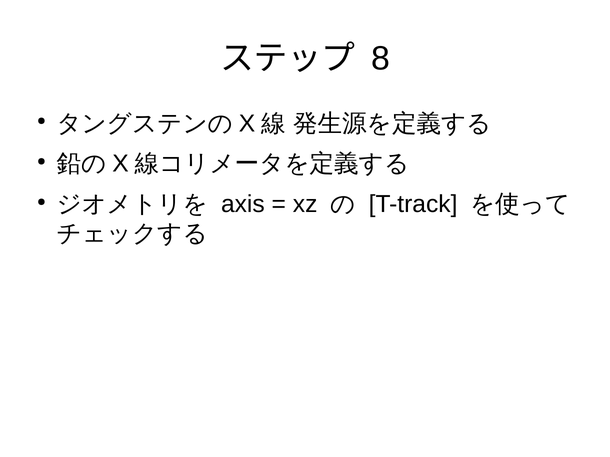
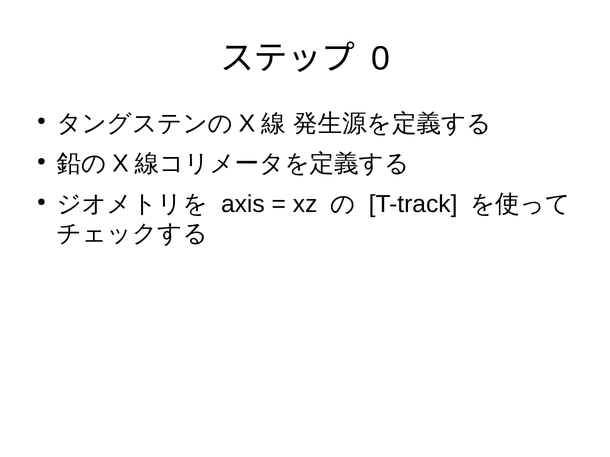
8: 8 -> 0
